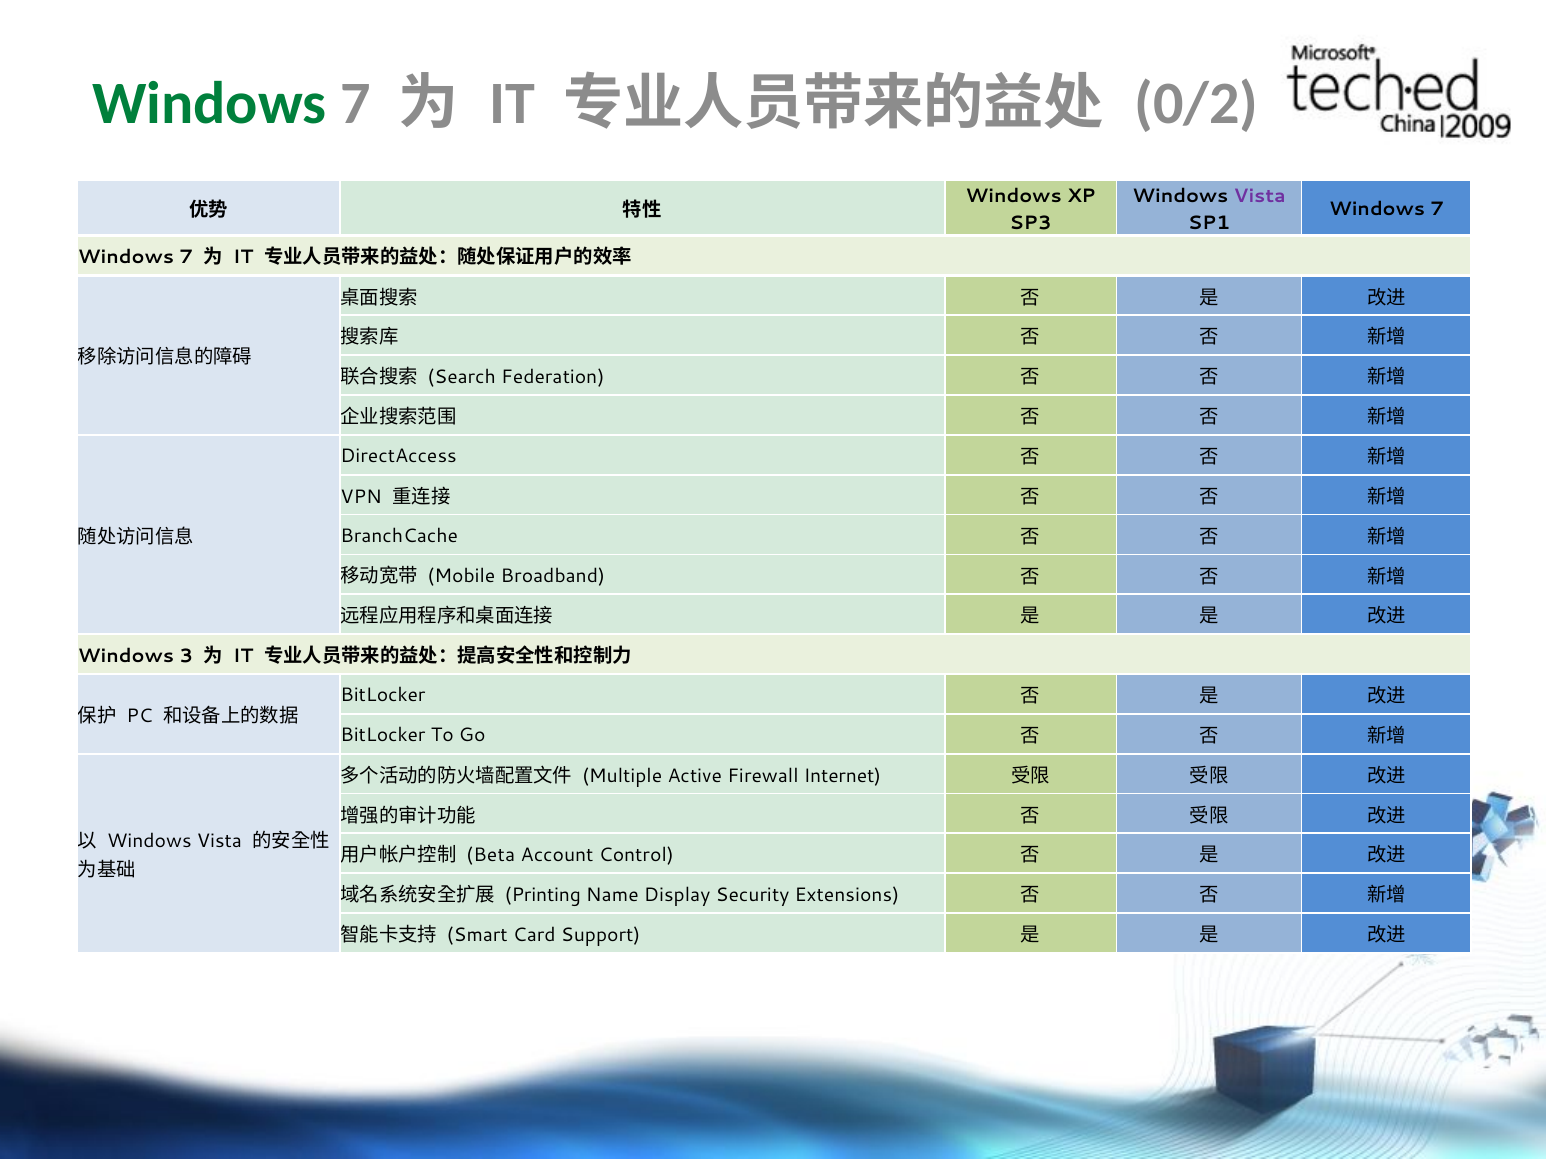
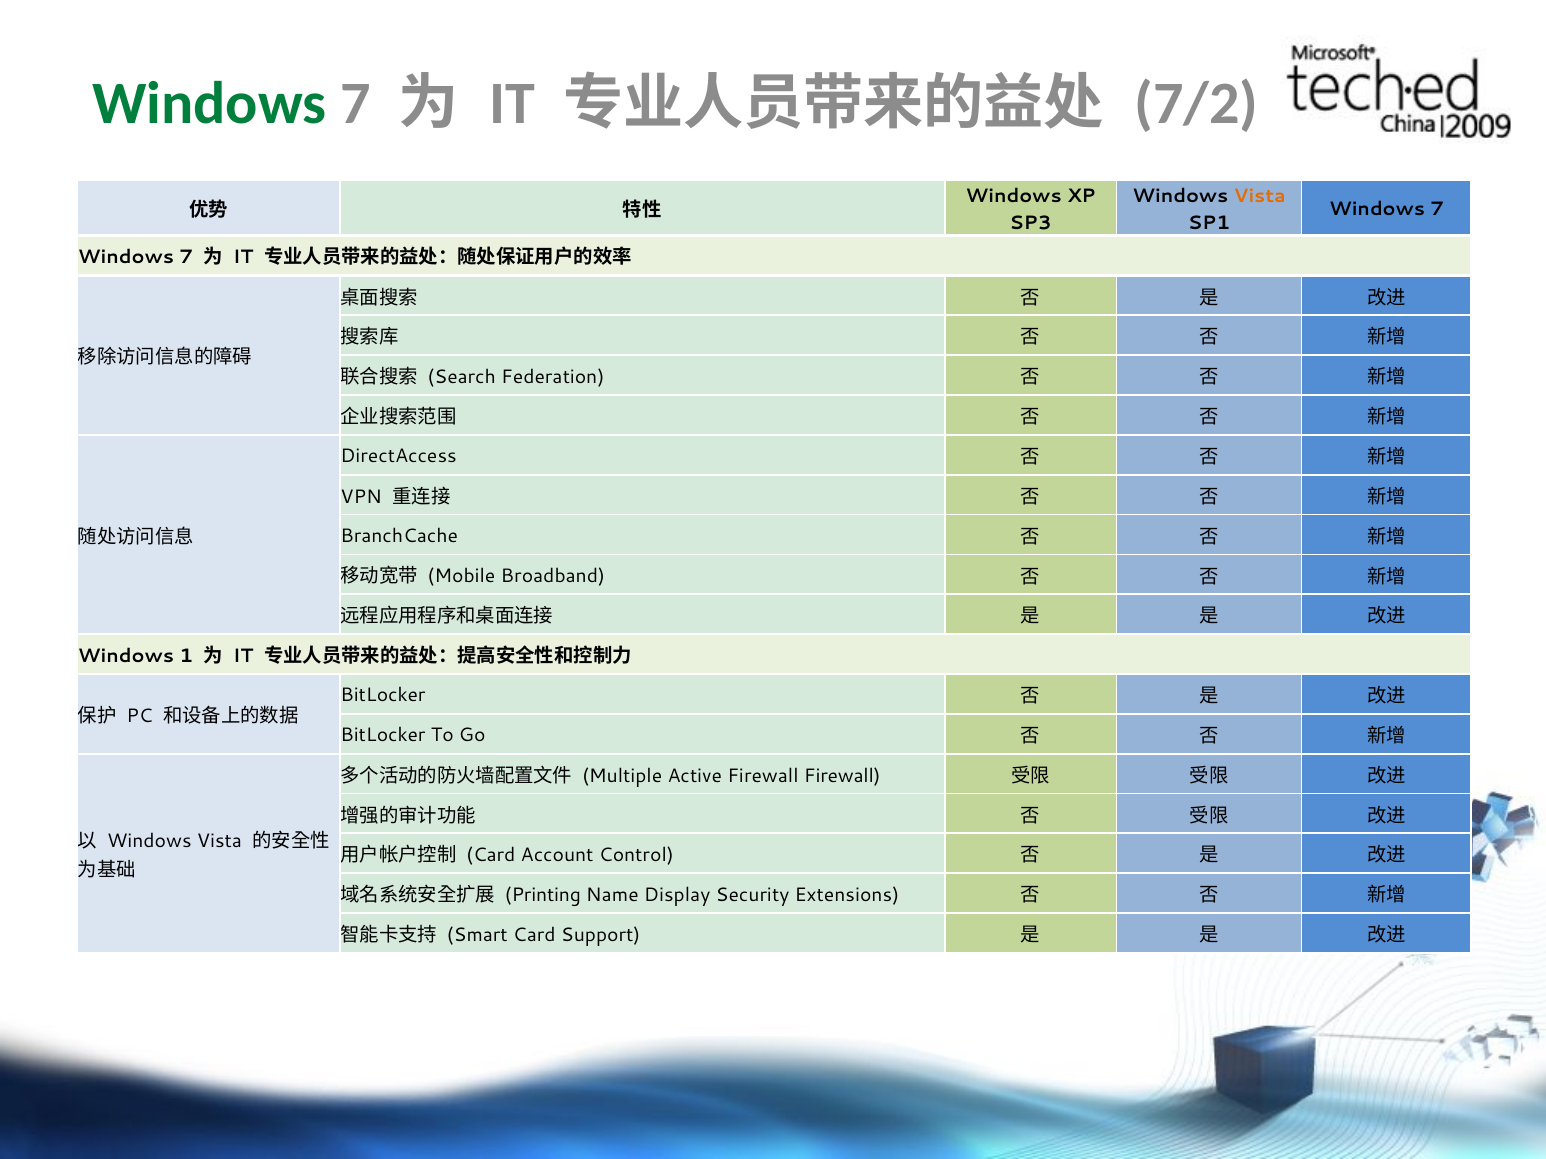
0/2: 0/2 -> 7/2
Vista at (1260, 196) colour: purple -> orange
3: 3 -> 1
Firewall Internet: Internet -> Firewall
Beta at (491, 856): Beta -> Card
